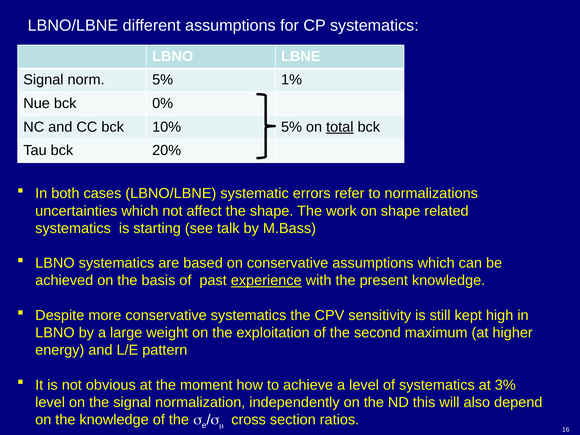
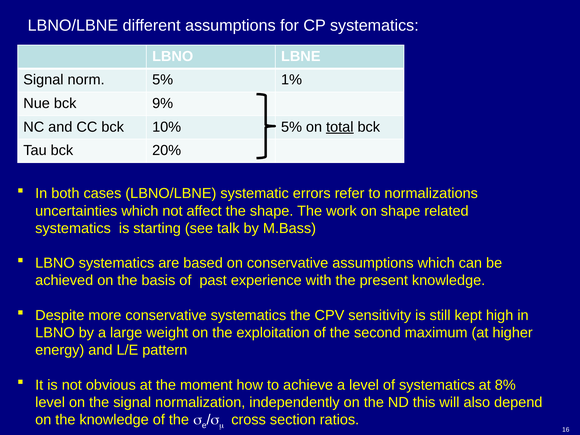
0%: 0% -> 9%
experience underline: present -> none
3%: 3% -> 8%
